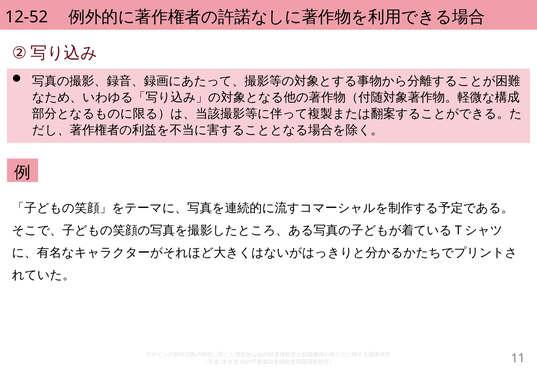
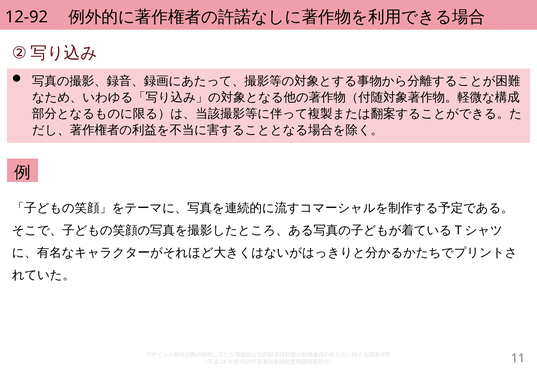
12-52: 12-52 -> 12-92
